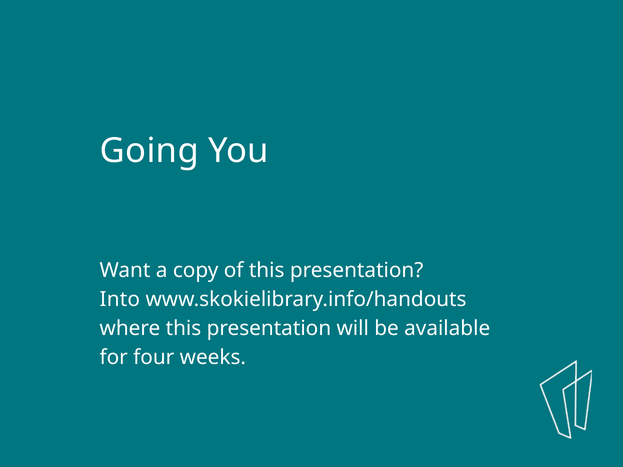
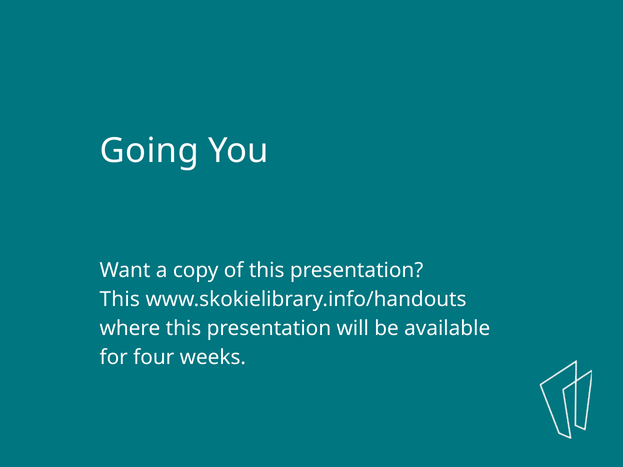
Into at (120, 300): Into -> This
